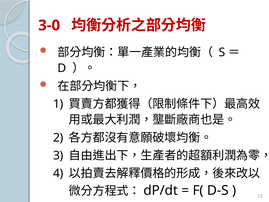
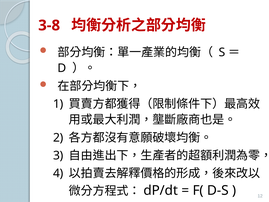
3-0: 3-0 -> 3-8
